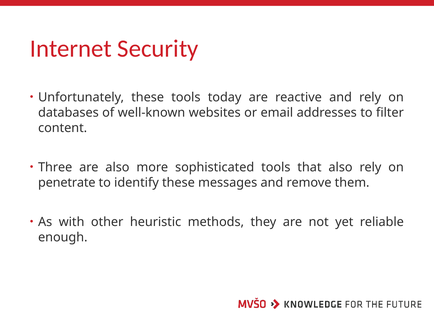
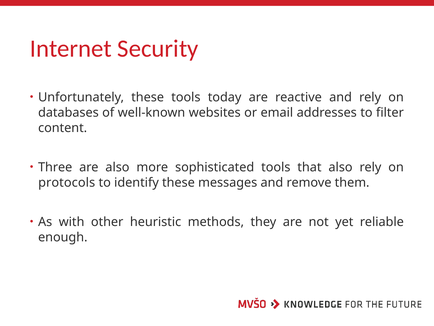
penetrate: penetrate -> protocols
